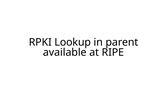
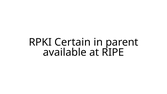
Lookup: Lookup -> Certain
